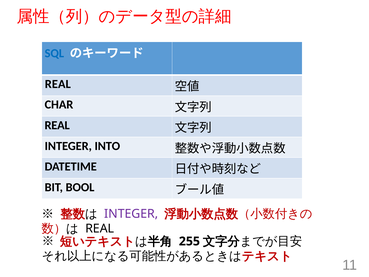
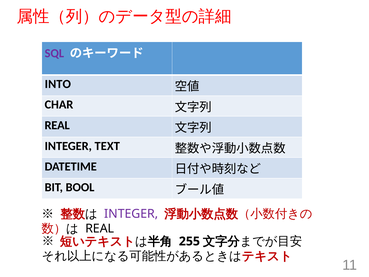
SQL colour: blue -> purple
REAL at (58, 84): REAL -> INTO
INTO: INTO -> TEXT
